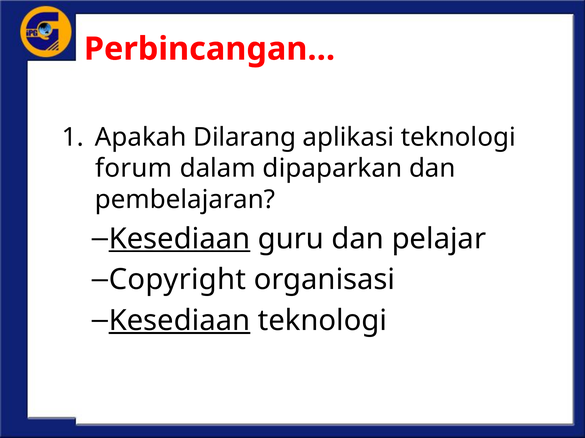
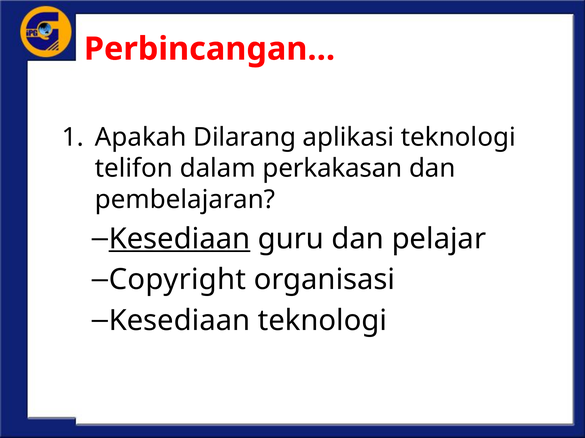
forum: forum -> telifon
dipaparkan: dipaparkan -> perkakasan
Kesediaan at (179, 321) underline: present -> none
